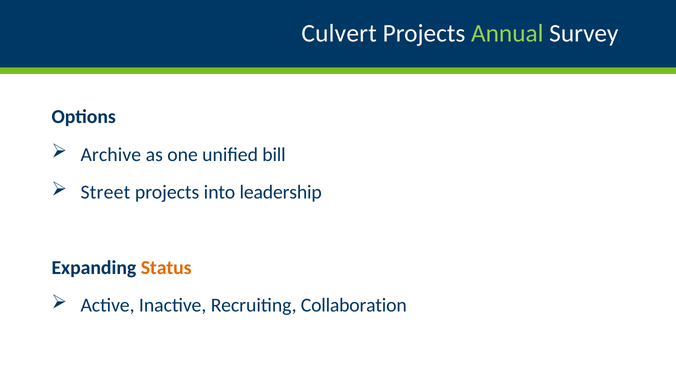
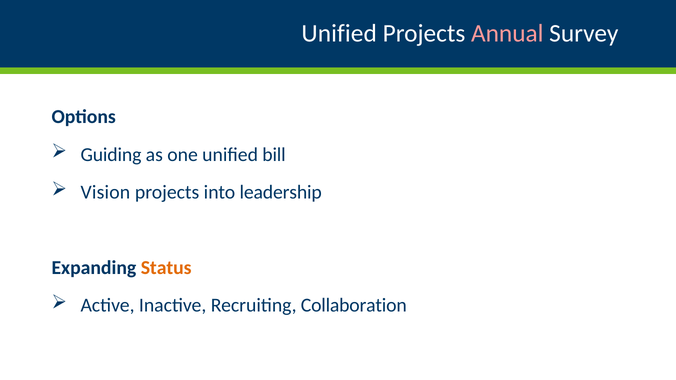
Culvert at (339, 34): Culvert -> Unified
Annual colour: light green -> pink
Archive: Archive -> Guiding
Street: Street -> Vision
